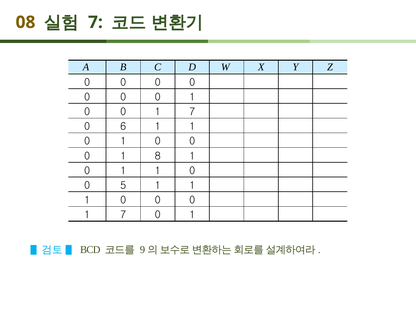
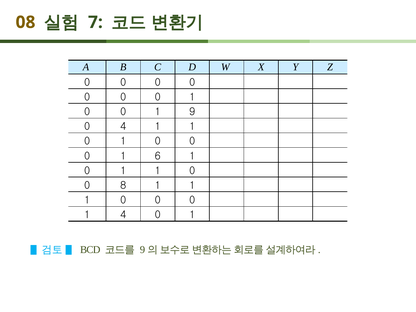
7 at (192, 112): 7 -> 9
0 6: 6 -> 4
8: 8 -> 6
5: 5 -> 8
7 at (123, 215): 7 -> 4
